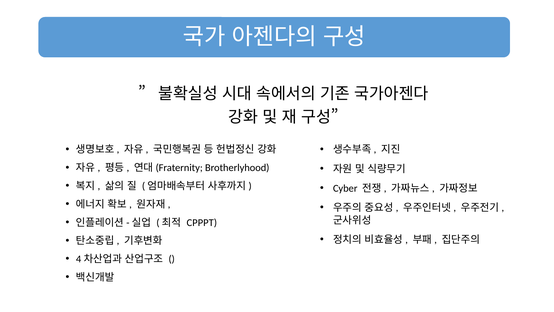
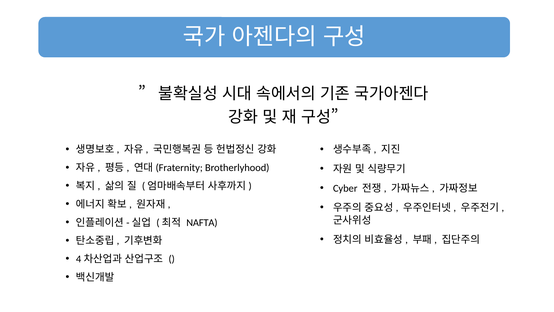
CPPPT: CPPPT -> NAFTA
